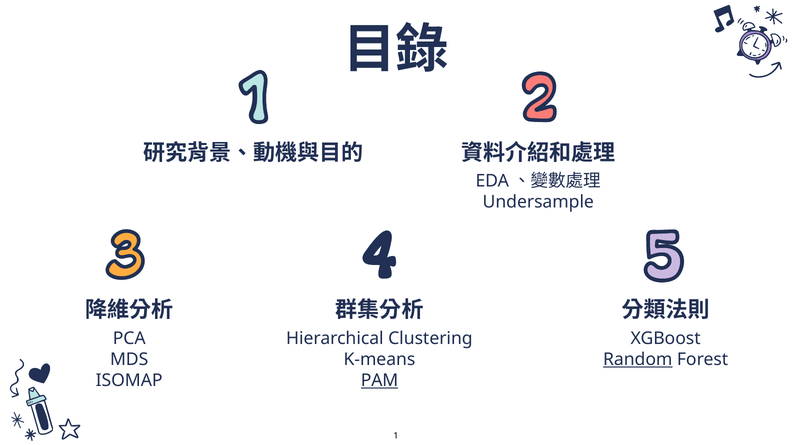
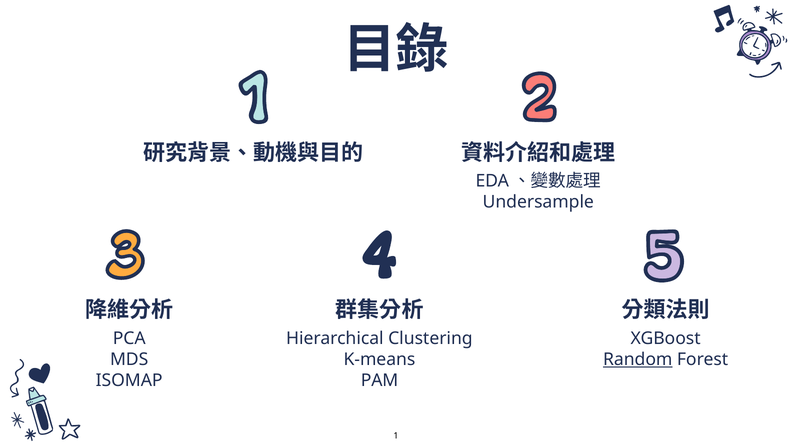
PAM underline: present -> none
